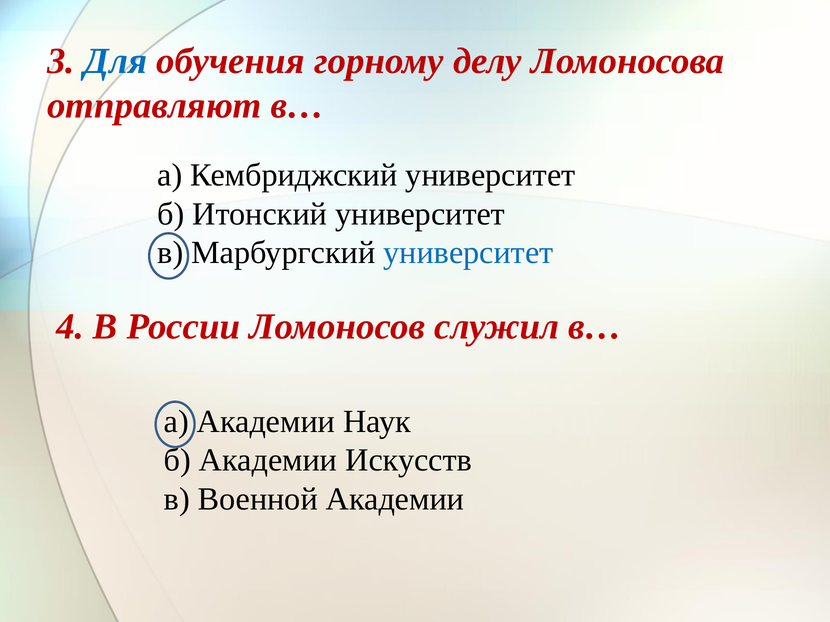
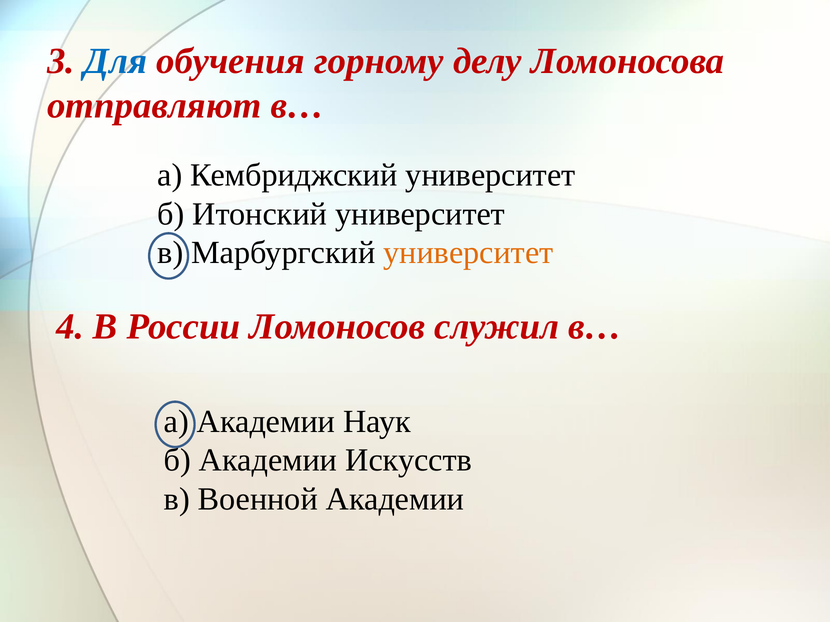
университет at (468, 253) colour: blue -> orange
